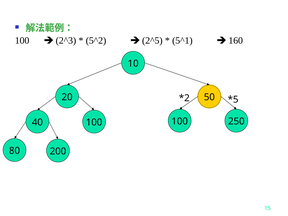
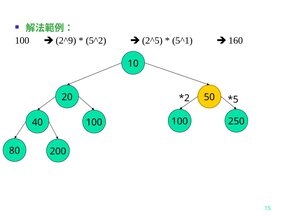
2^3: 2^3 -> 2^9
